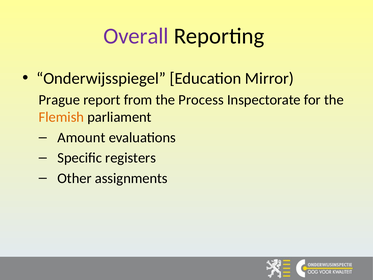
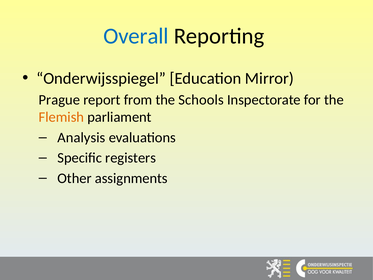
Overall colour: purple -> blue
Process: Process -> Schools
Amount: Amount -> Analysis
